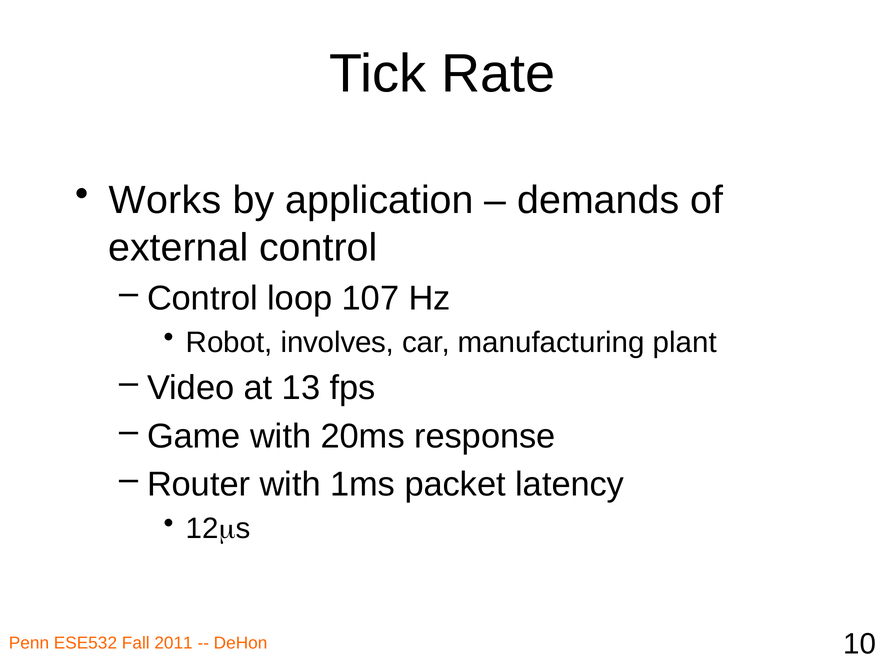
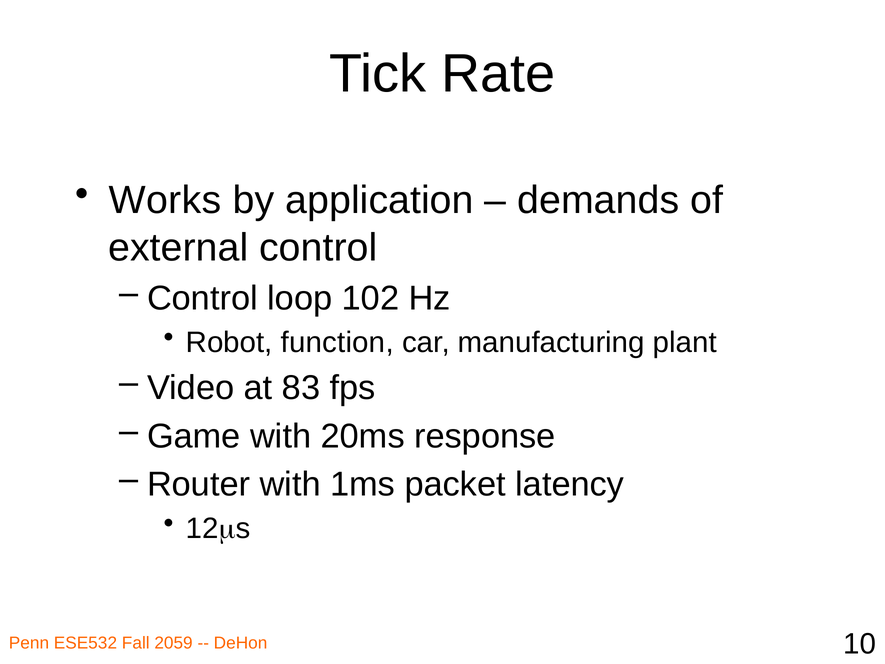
107: 107 -> 102
involves: involves -> function
13: 13 -> 83
2011: 2011 -> 2059
